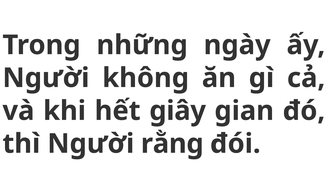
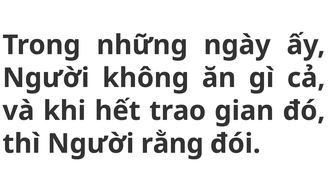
giây: giây -> trao
